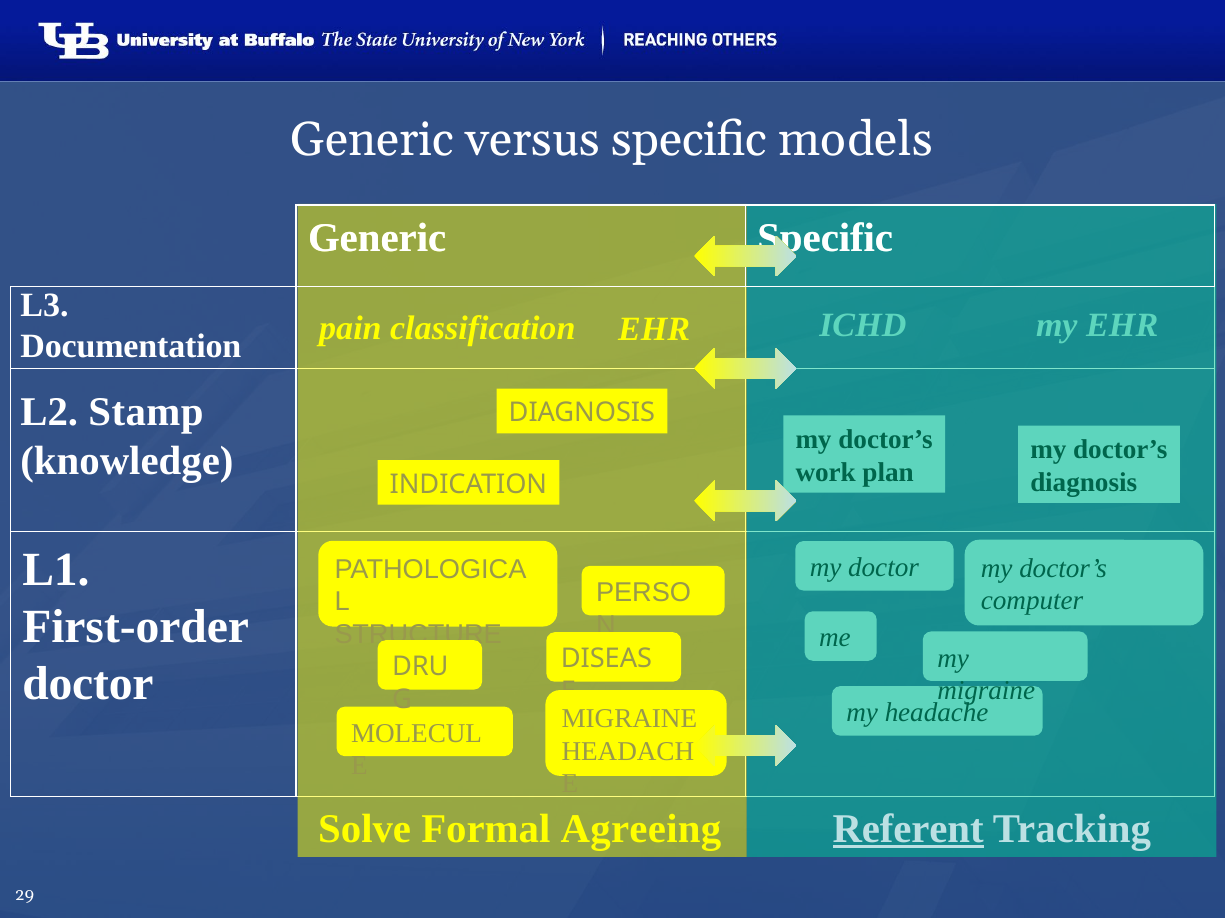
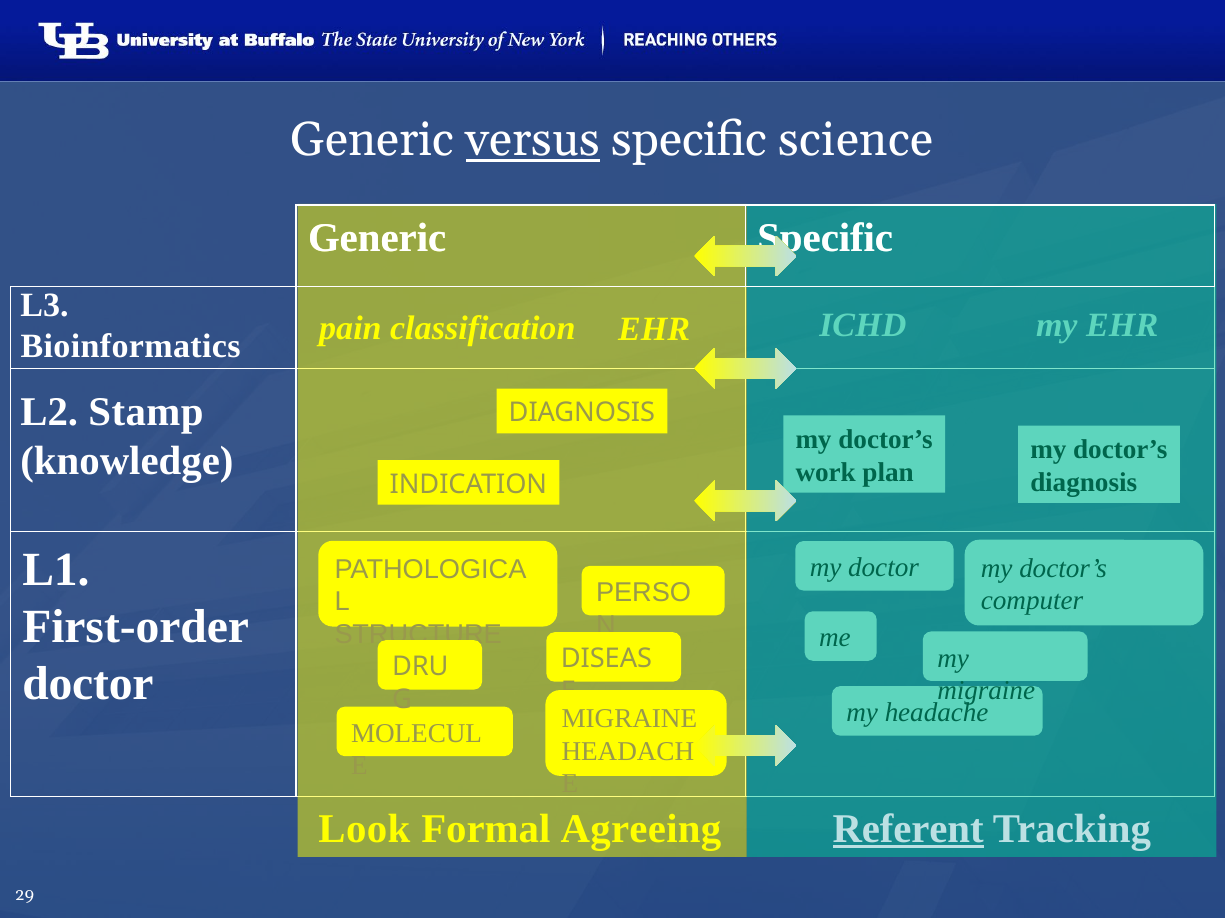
versus underline: none -> present
models: models -> science
Documentation: Documentation -> Bioinformatics
Solve: Solve -> Look
